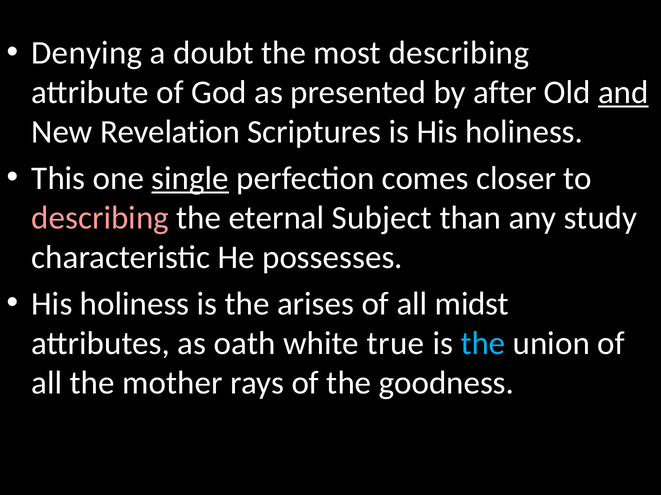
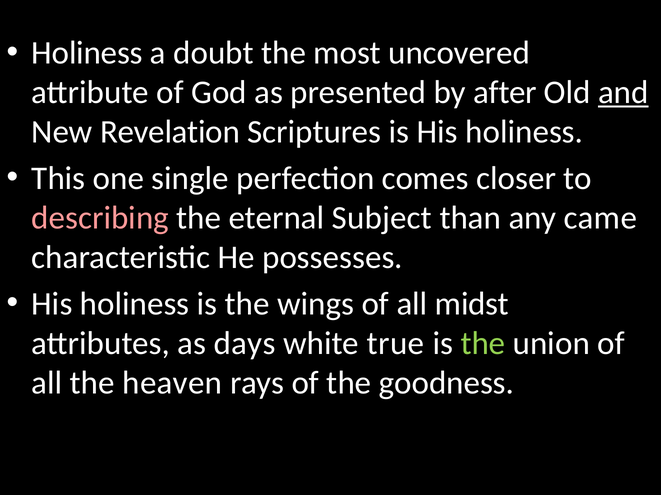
Denying at (87, 53): Denying -> Holiness
most describing: describing -> uncovered
single underline: present -> none
study: study -> came
arises: arises -> wings
oath: oath -> days
the at (483, 344) colour: light blue -> light green
mother: mother -> heaven
